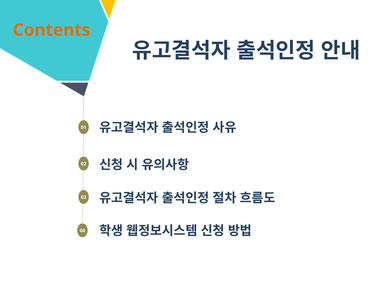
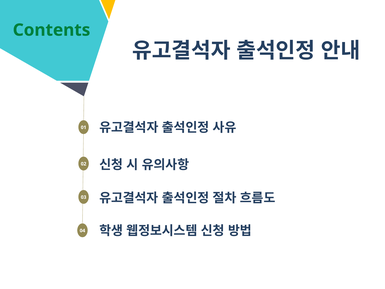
Contents colour: orange -> green
